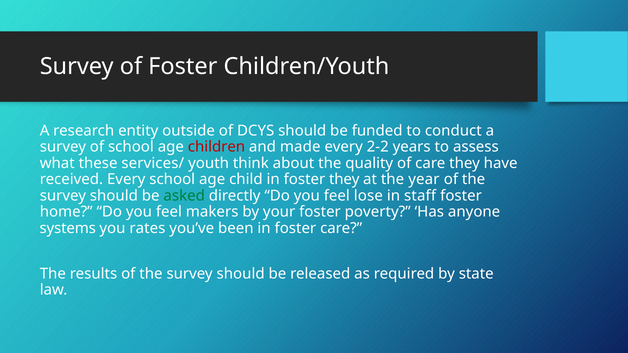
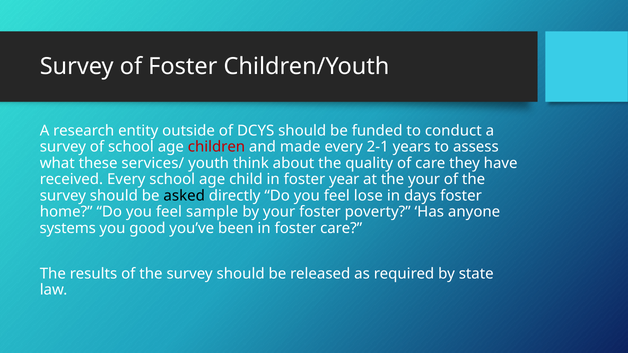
2-2: 2-2 -> 2-1
foster they: they -> year
the year: year -> your
asked colour: green -> black
staff: staff -> days
makers: makers -> sample
rates: rates -> good
